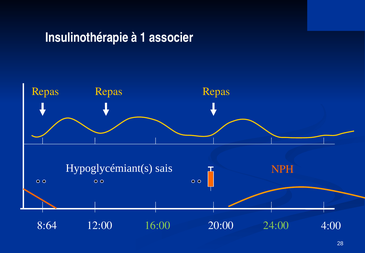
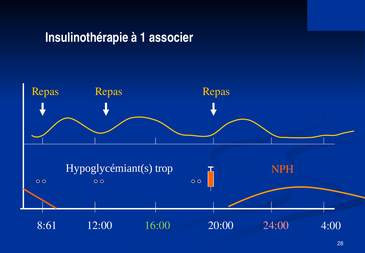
sais: sais -> trop
8:64: 8:64 -> 8:61
24:00 colour: light green -> pink
